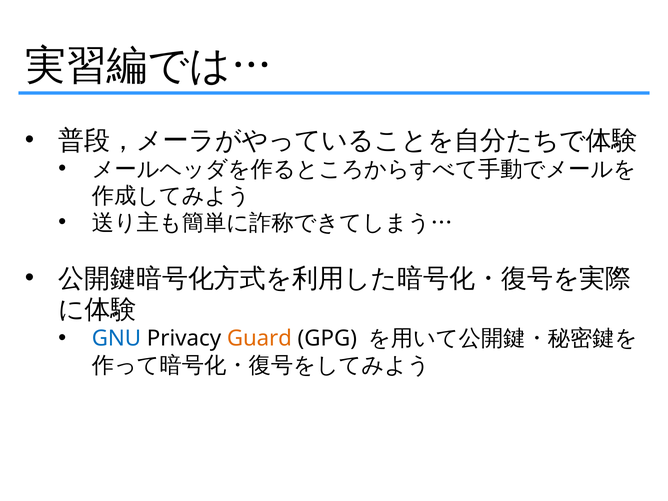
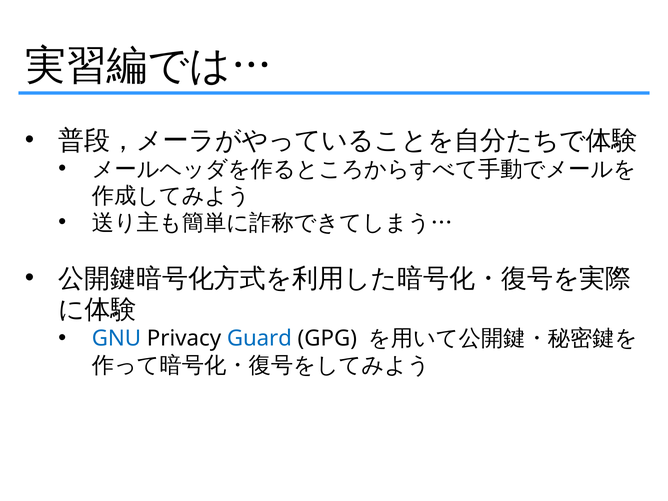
Guard colour: orange -> blue
